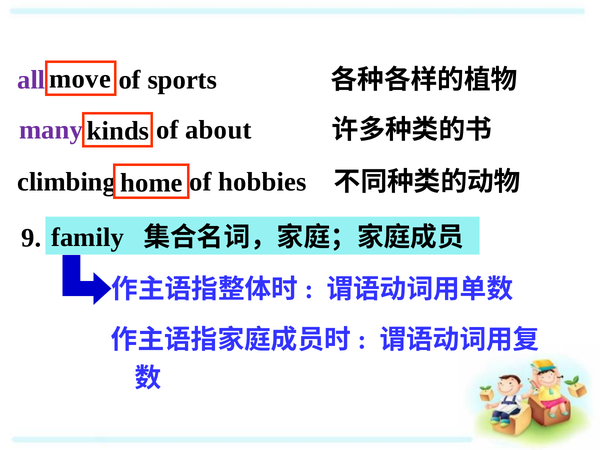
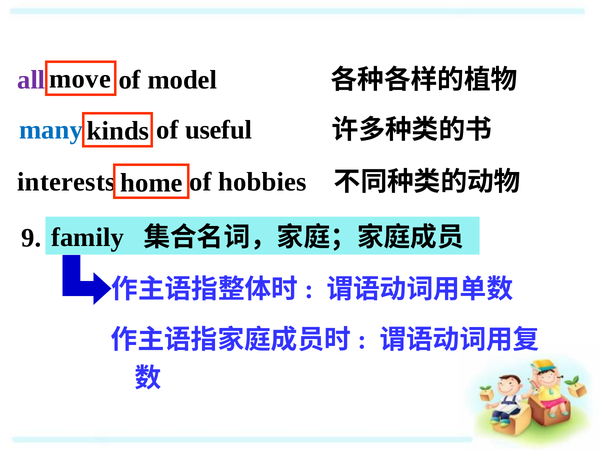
sports: sports -> model
many colour: purple -> blue
about: about -> useful
climbing: climbing -> interests
